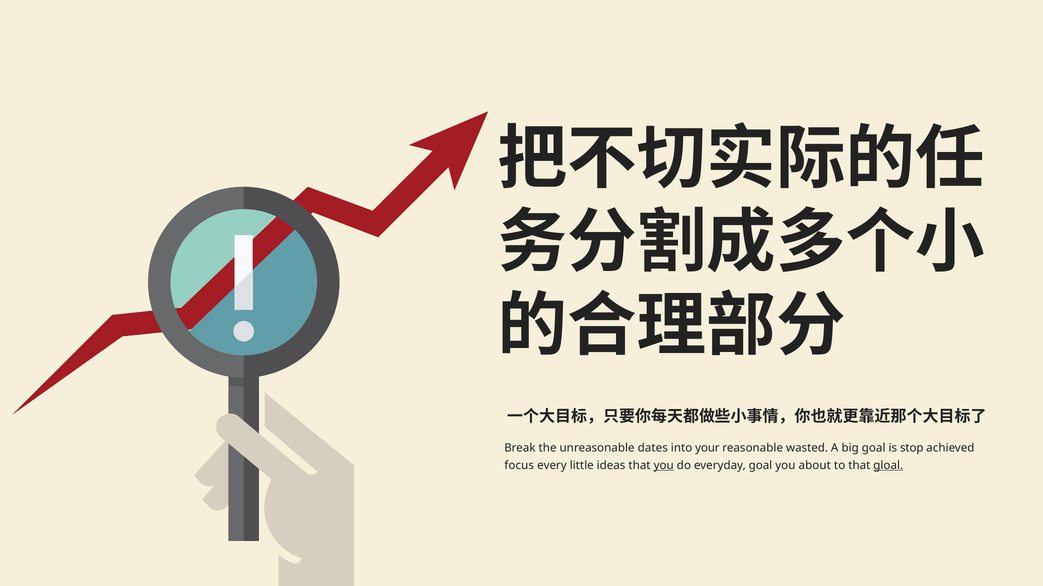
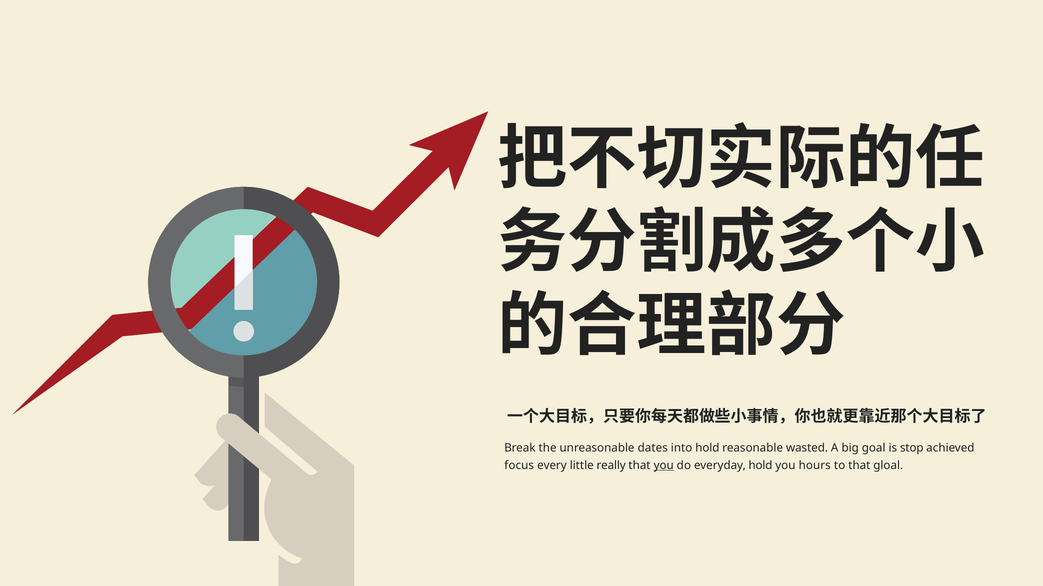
into your: your -> hold
ideas: ideas -> really
everyday goal: goal -> hold
about: about -> hours
gloal underline: present -> none
